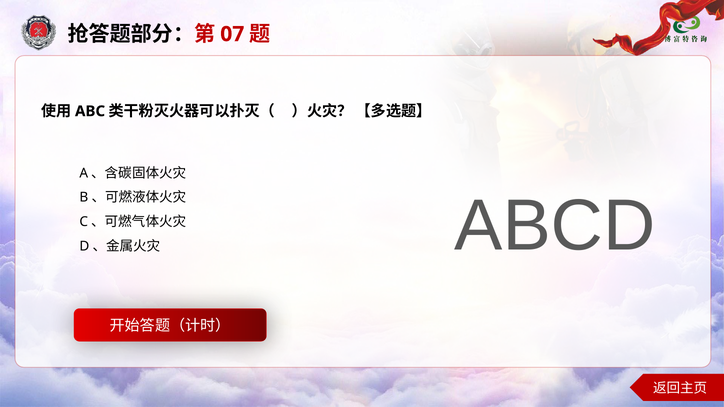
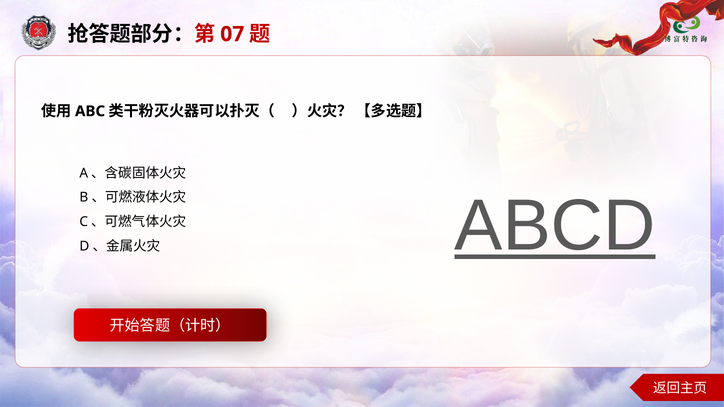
ABCD underline: none -> present
